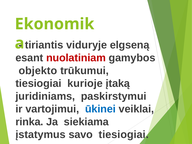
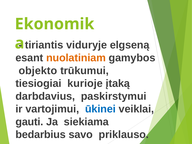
nuolatiniam colour: red -> orange
juridiniams: juridiniams -> darbdavius
rinka: rinka -> gauti
įstatymus: įstatymus -> bedarbius
savo tiesiogiai: tiesiogiai -> priklauso
